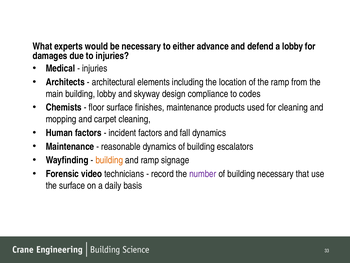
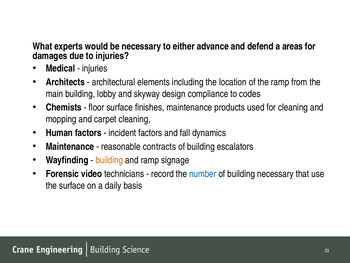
a lobby: lobby -> areas
reasonable dynamics: dynamics -> contracts
number colour: purple -> blue
